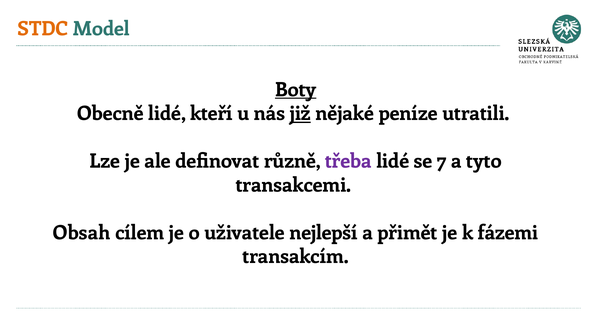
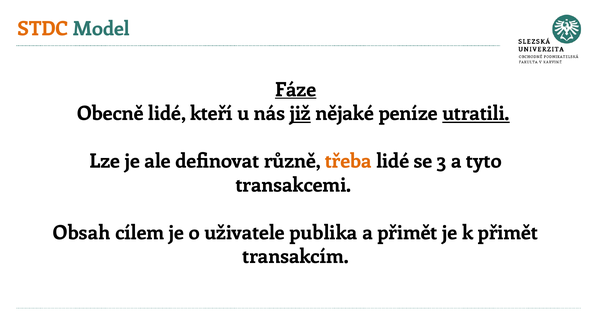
Boty: Boty -> Fáze
utratili underline: none -> present
třeba colour: purple -> orange
7: 7 -> 3
nejlepší: nejlepší -> publika
k fázemi: fázemi -> přimět
